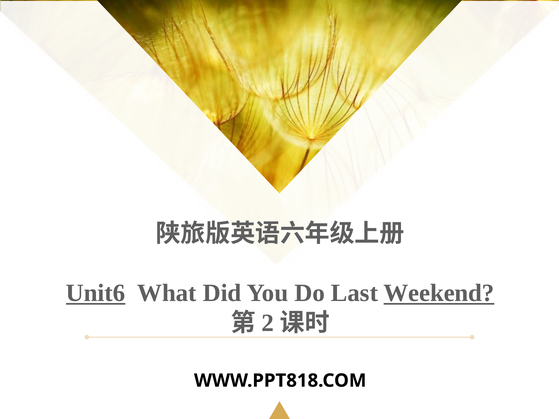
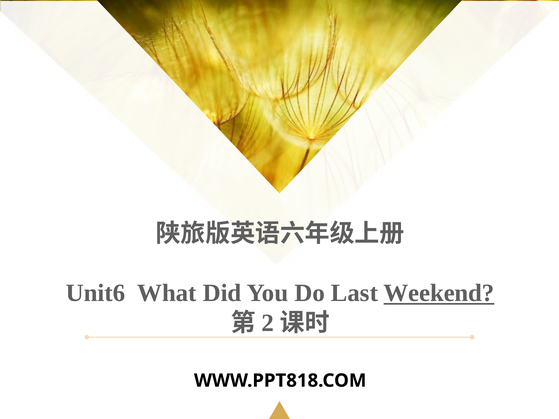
Unit6 underline: present -> none
